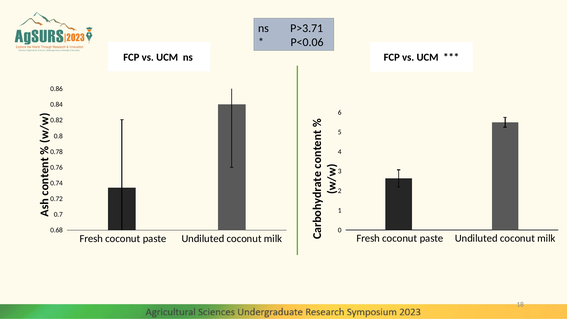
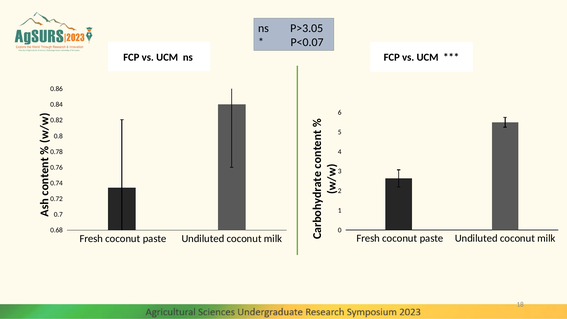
P>3.71: P>3.71 -> P>3.05
P<0.06: P<0.06 -> P<0.07
